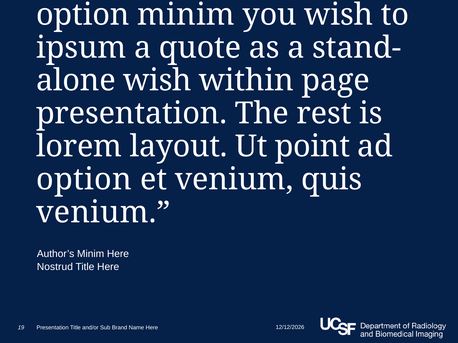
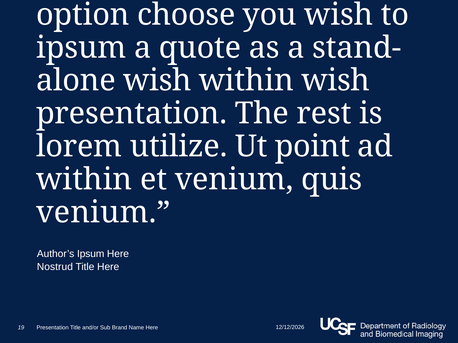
option minim: minim -> choose
within page: page -> wish
layout: layout -> utilize
option at (84, 180): option -> within
Author’s Minim: Minim -> Ipsum
